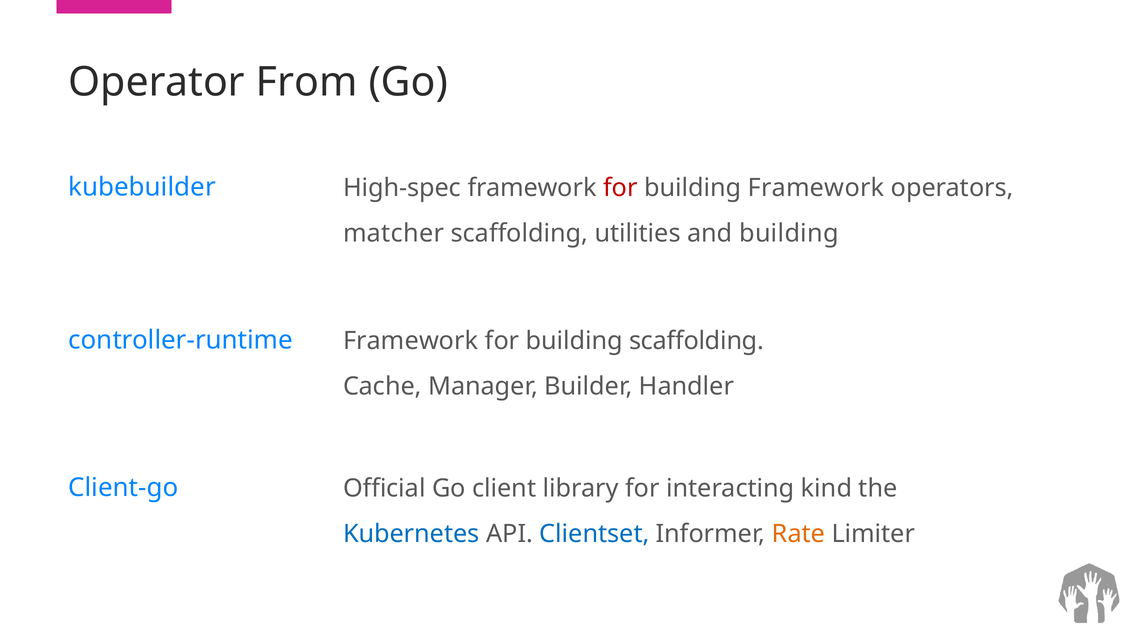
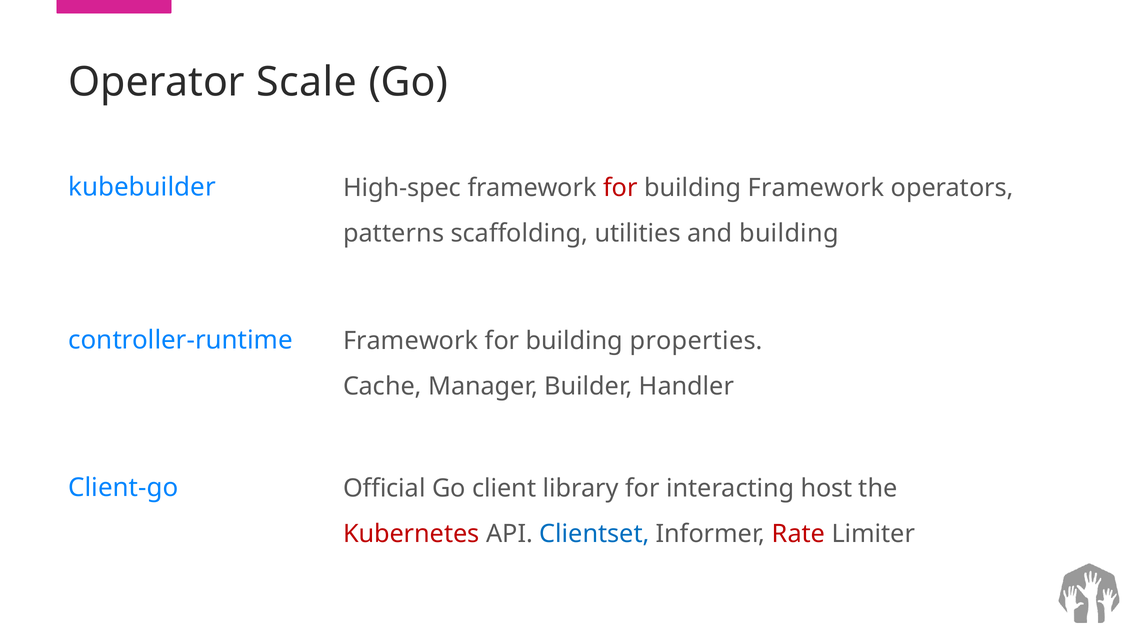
From: From -> Scale
matcher: matcher -> patterns
building scaffolding: scaffolding -> properties
kind: kind -> host
Kubernetes colour: blue -> red
Rate colour: orange -> red
